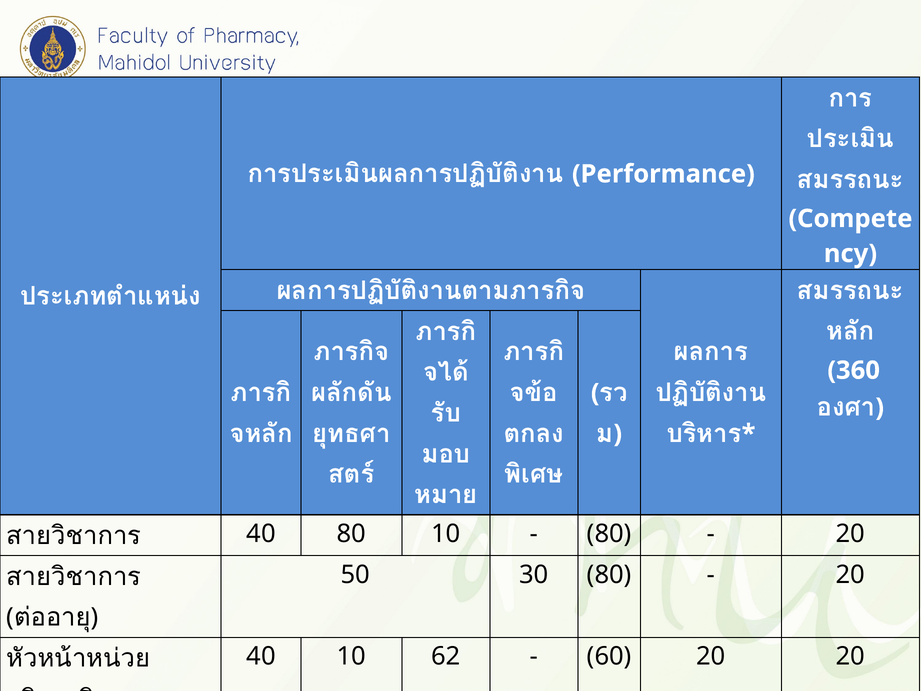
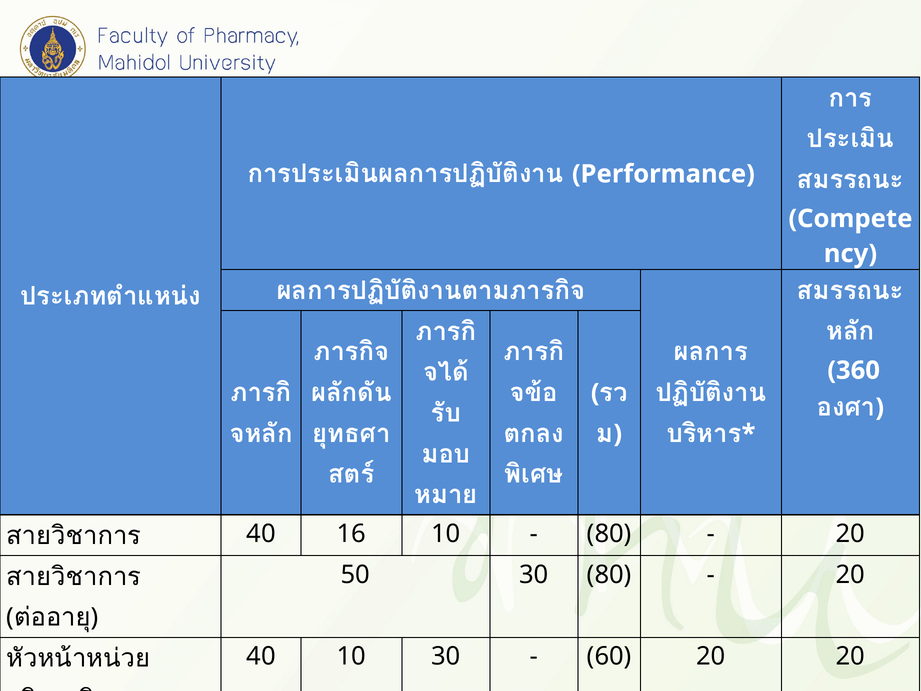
40 80: 80 -> 16
10 62: 62 -> 30
